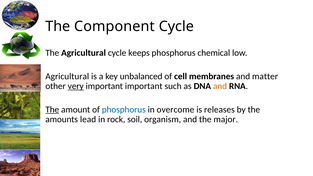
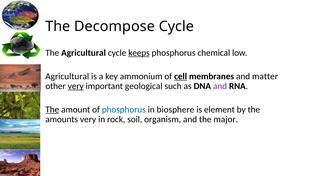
Component: Component -> Decompose
keeps underline: none -> present
unbalanced: unbalanced -> ammonium
cell underline: none -> present
important important: important -> geological
and at (220, 86) colour: orange -> purple
overcome: overcome -> biosphere
releases: releases -> element
amounts lead: lead -> very
